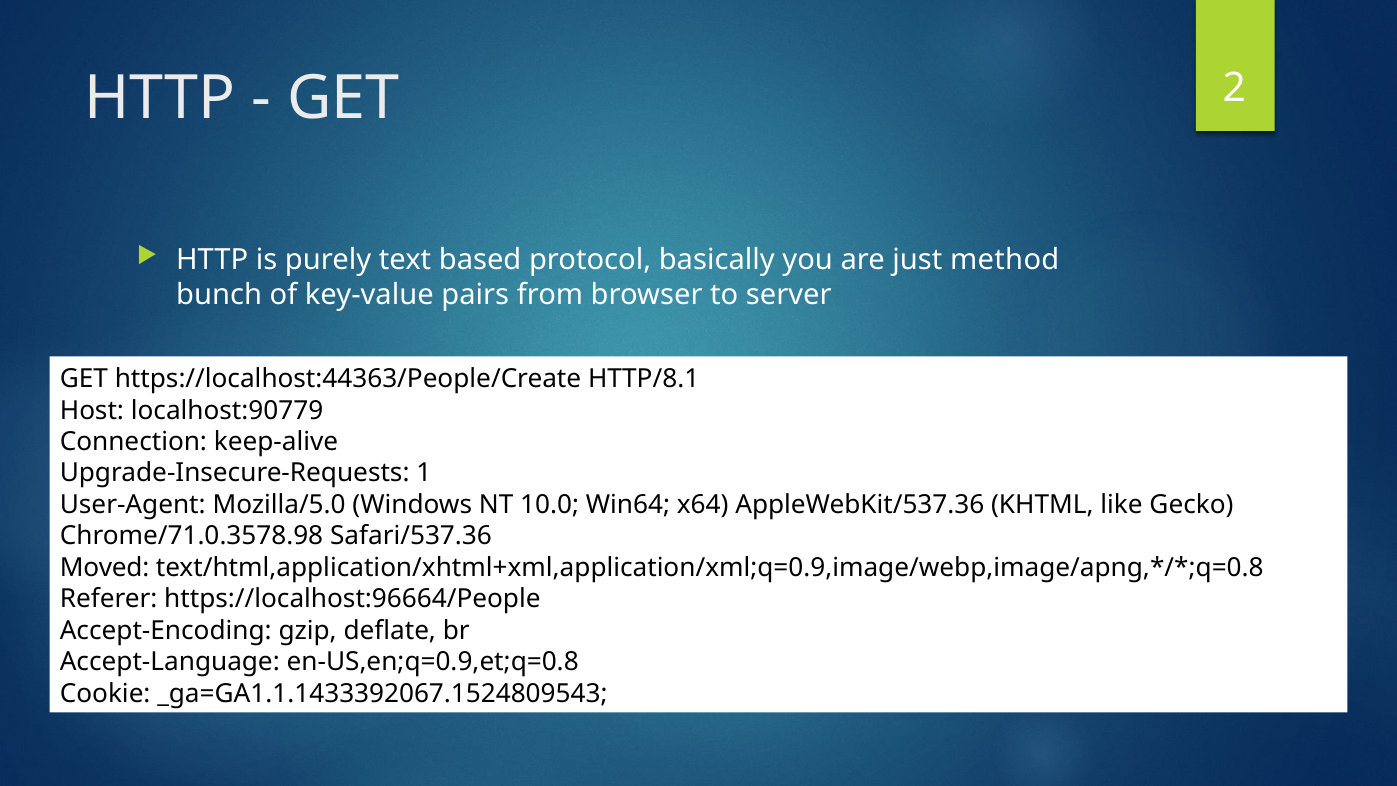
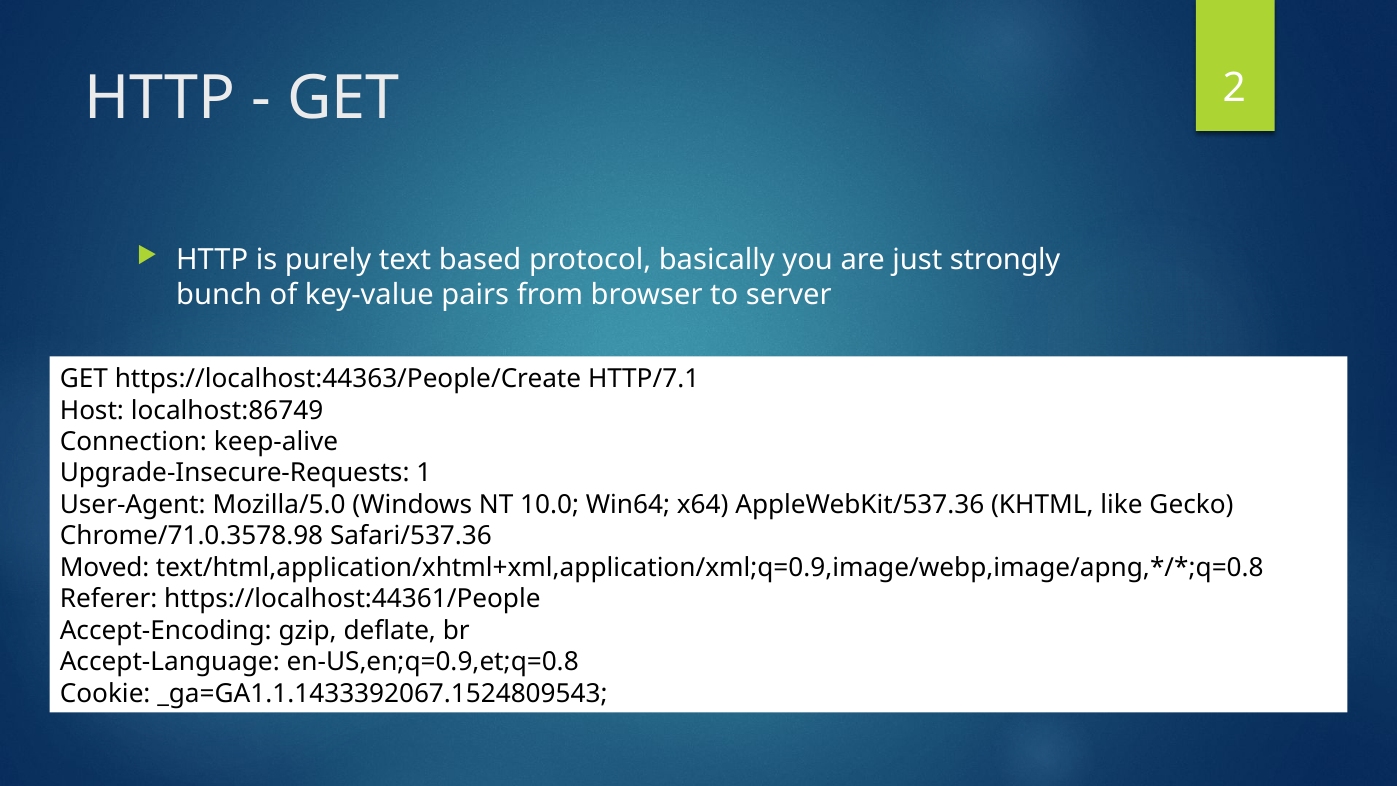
method: method -> strongly
HTTP/8.1: HTTP/8.1 -> HTTP/7.1
localhost:90779: localhost:90779 -> localhost:86749
https://localhost:96664/People: https://localhost:96664/People -> https://localhost:44361/People
